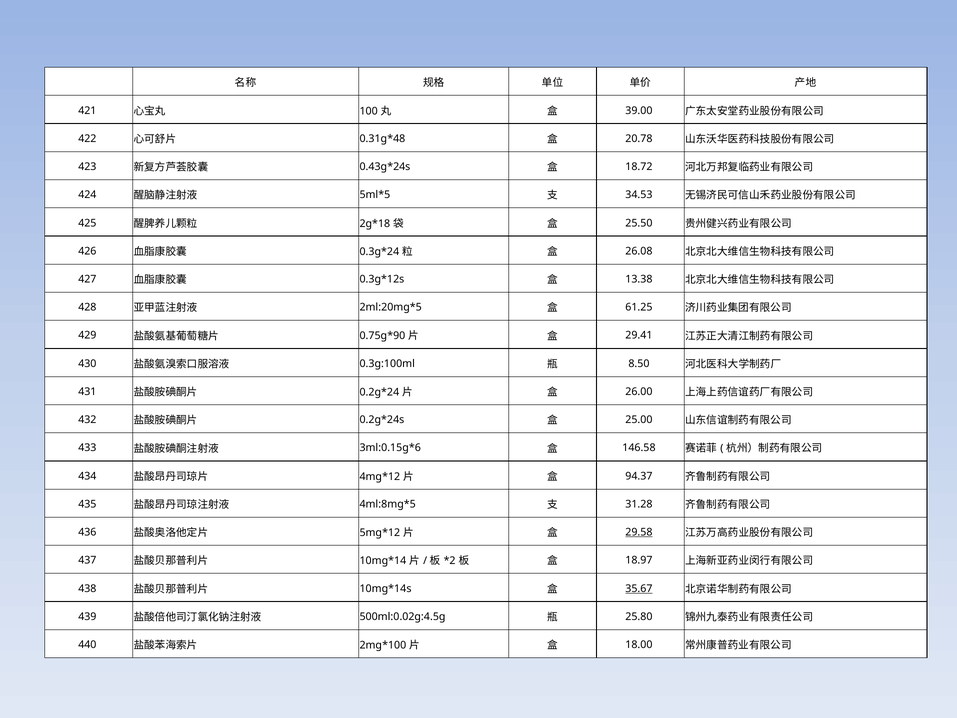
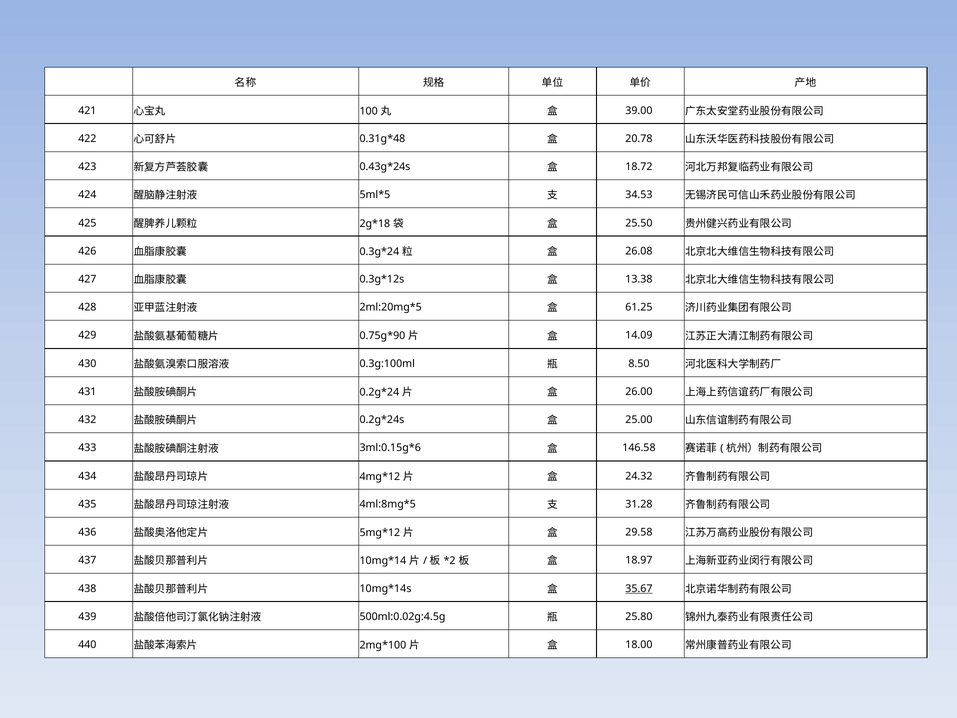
29.41: 29.41 -> 14.09
94.37: 94.37 -> 24.32
29.58 underline: present -> none
